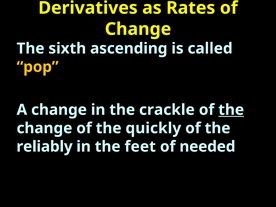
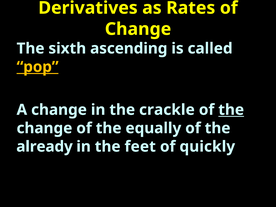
pop underline: none -> present
quickly: quickly -> equally
reliably: reliably -> already
needed: needed -> quickly
